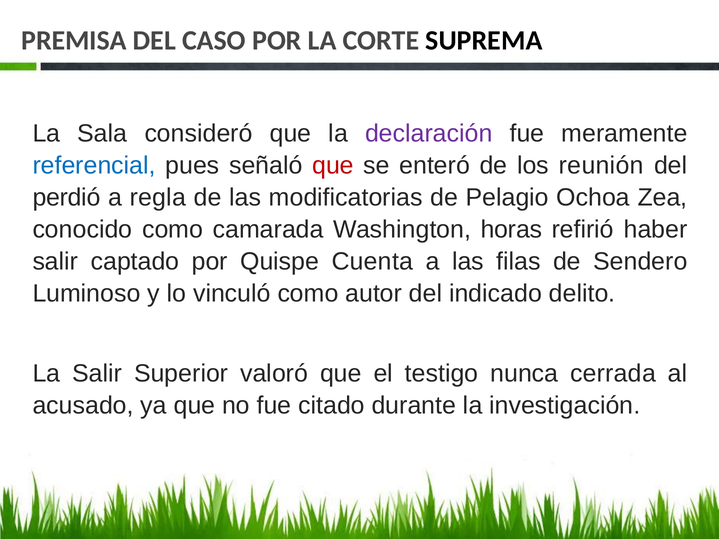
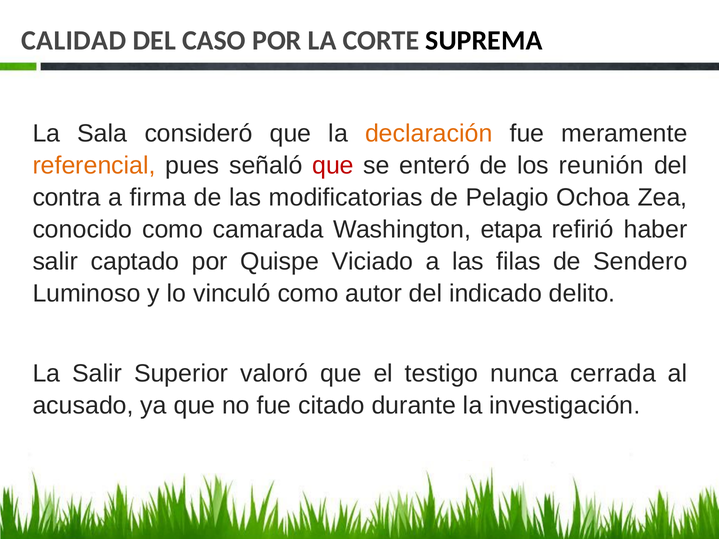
PREMISA: PREMISA -> CALIDAD
declaración colour: purple -> orange
referencial colour: blue -> orange
perdió: perdió -> contra
regla: regla -> firma
horas: horas -> etapa
Cuenta: Cuenta -> Viciado
